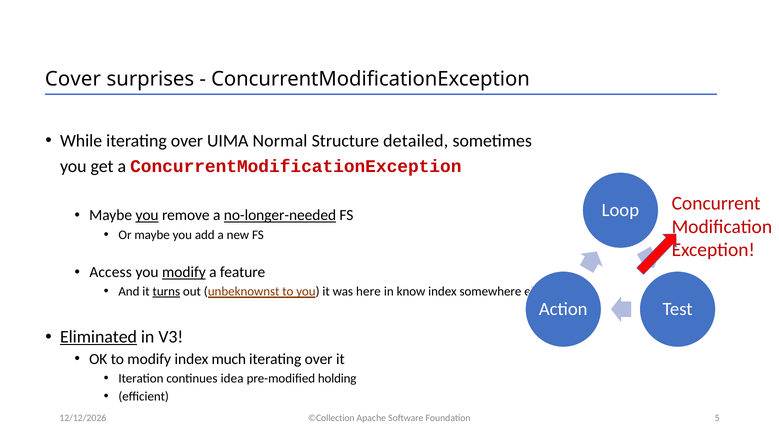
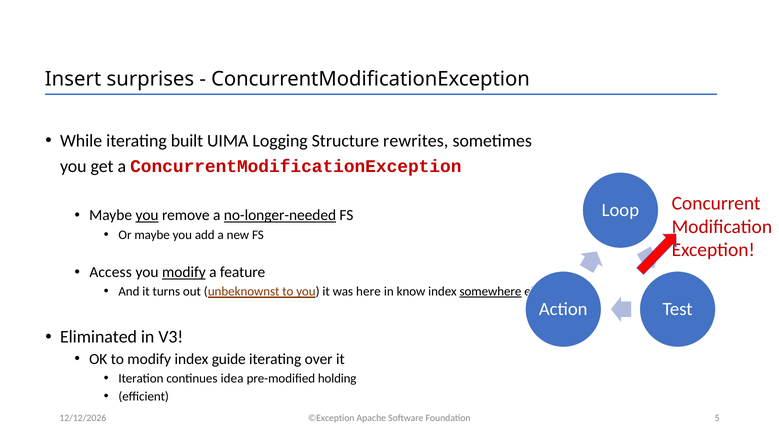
Cover: Cover -> Insert
While iterating over: over -> built
Normal: Normal -> Logging
detailed: detailed -> rewrites
turns underline: present -> none
somewhere underline: none -> present
Eliminated underline: present -> none
much: much -> guide
©Collection: ©Collection -> ©Exception
